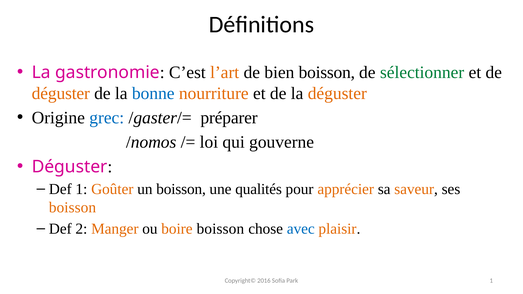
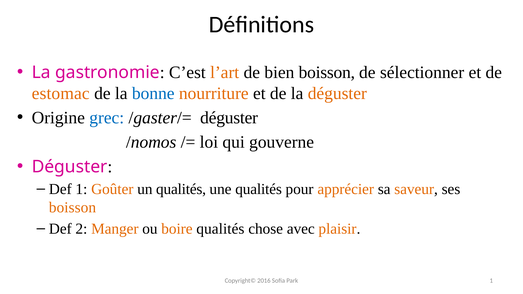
sélectionner colour: green -> black
déguster at (61, 93): déguster -> estomac
/gaster/= préparer: préparer -> déguster
un boisson: boisson -> qualités
boire boisson: boisson -> qualités
avec colour: blue -> black
